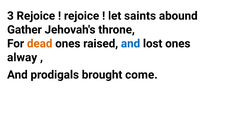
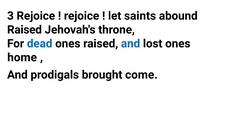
Gather at (24, 30): Gather -> Raised
dead colour: orange -> blue
alway: alway -> home
